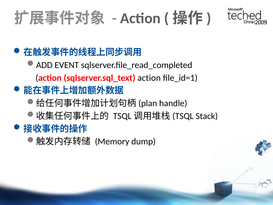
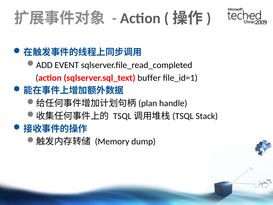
sqlserver.sql_text action: action -> buffer
